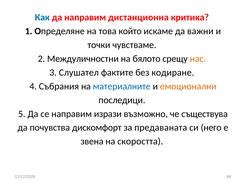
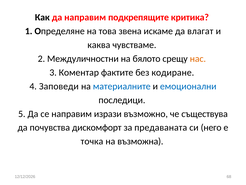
Как colour: blue -> black
дистанционна: дистанционна -> подкрепящите
който: който -> звена
важни: важни -> влагат
точки: точки -> каква
Слушател: Слушател -> Коментар
Събрания: Събрания -> Заповеди
емоционални colour: orange -> blue
звена: звена -> точка
скоростта: скоростта -> възможна
